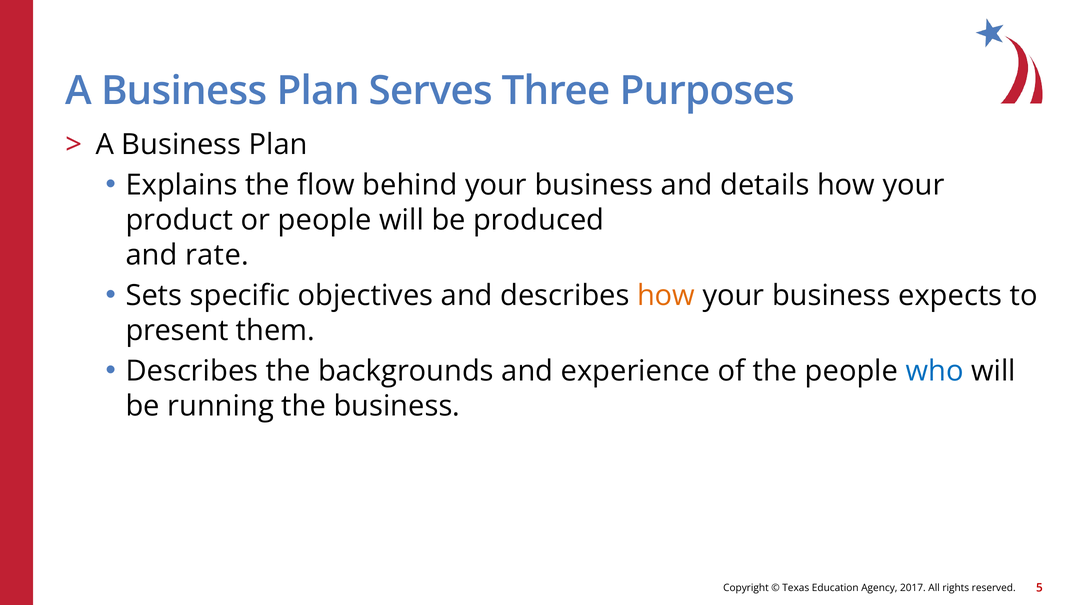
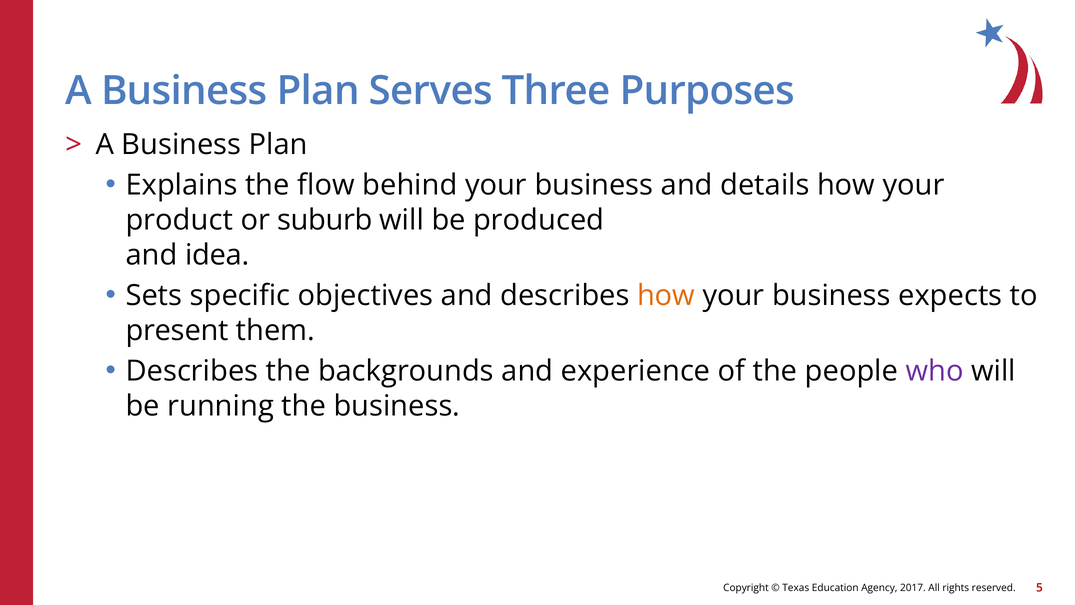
or people: people -> suburb
rate: rate -> idea
who colour: blue -> purple
